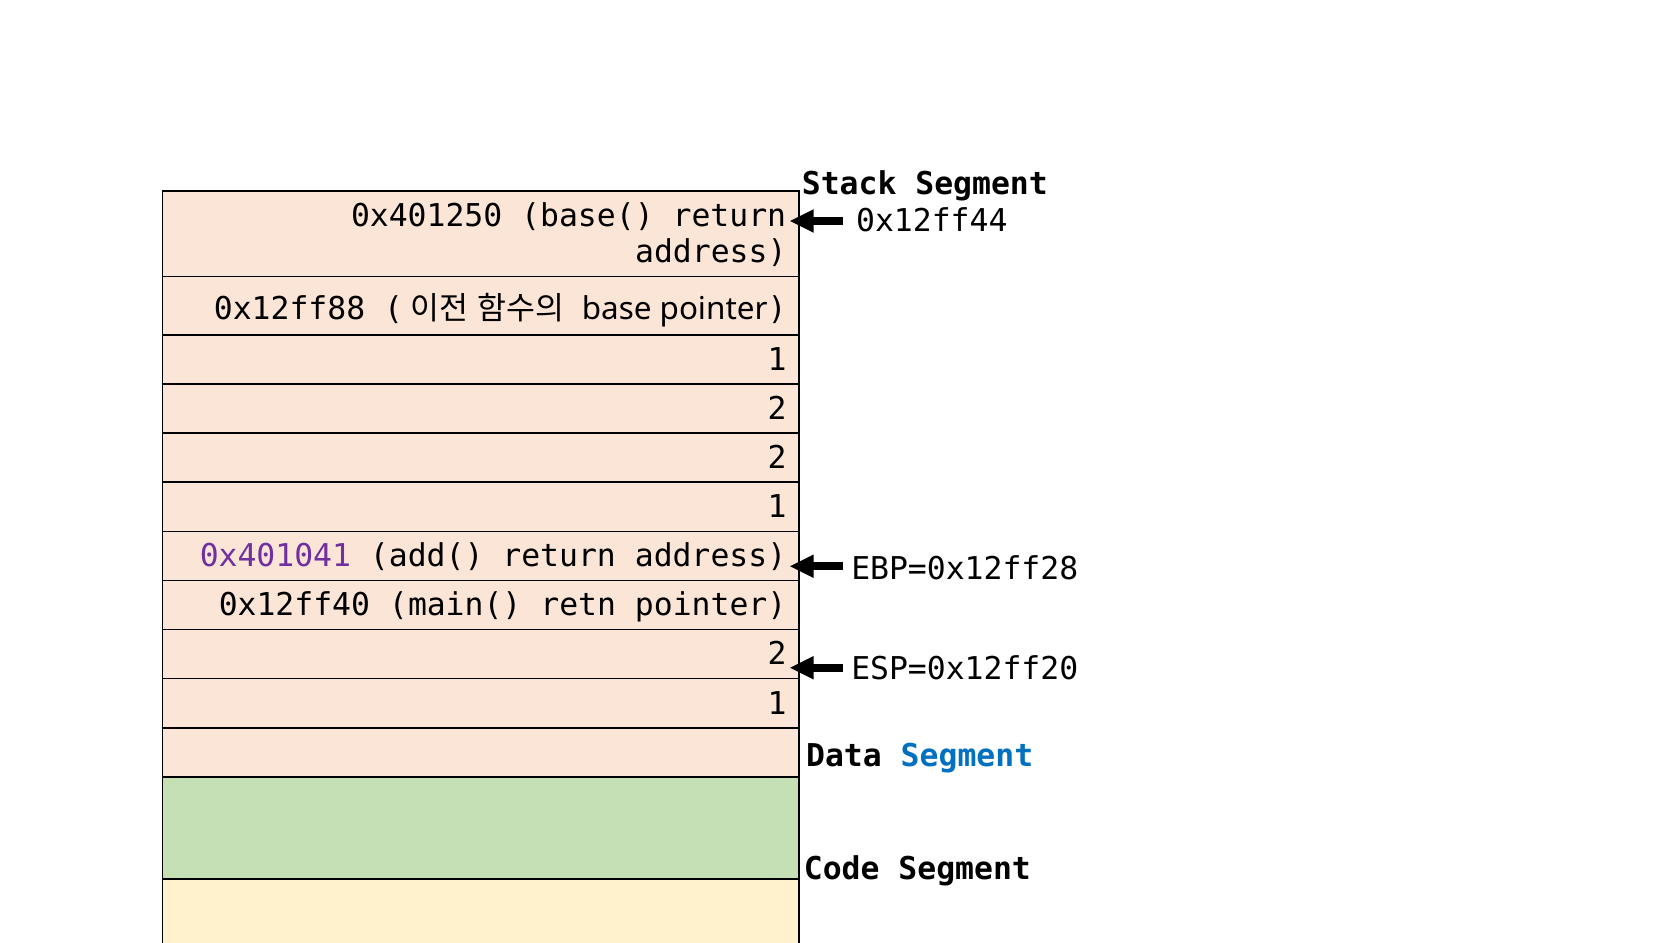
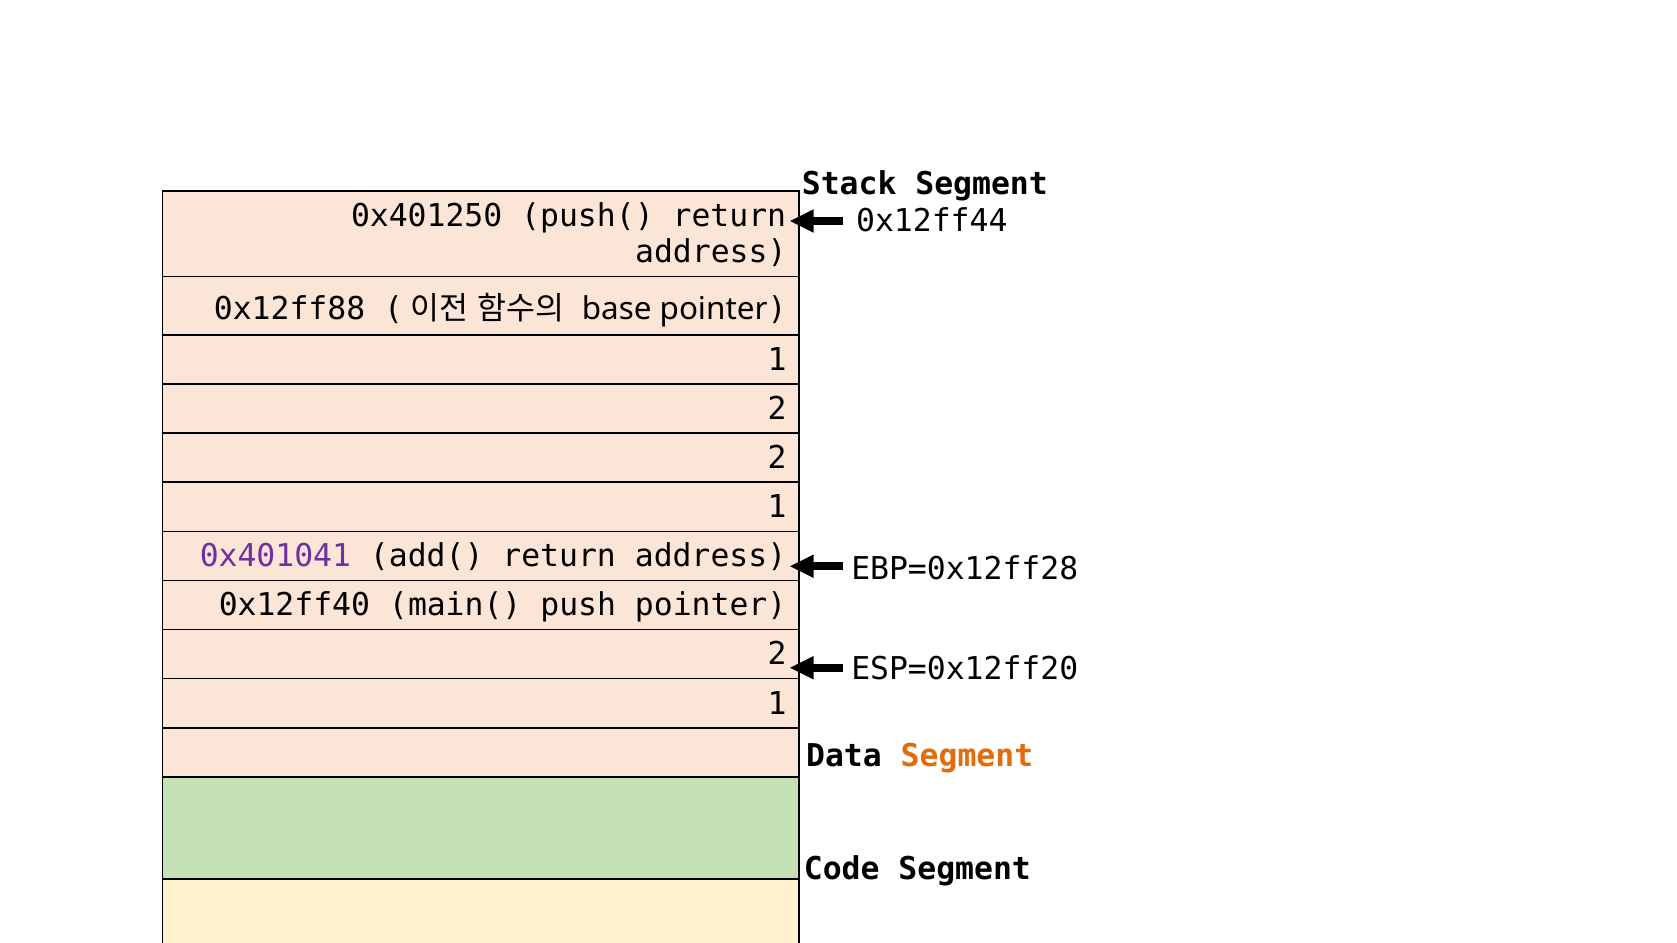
base(: base( -> push(
main( retn: retn -> push
Segment at (967, 757) colour: blue -> orange
